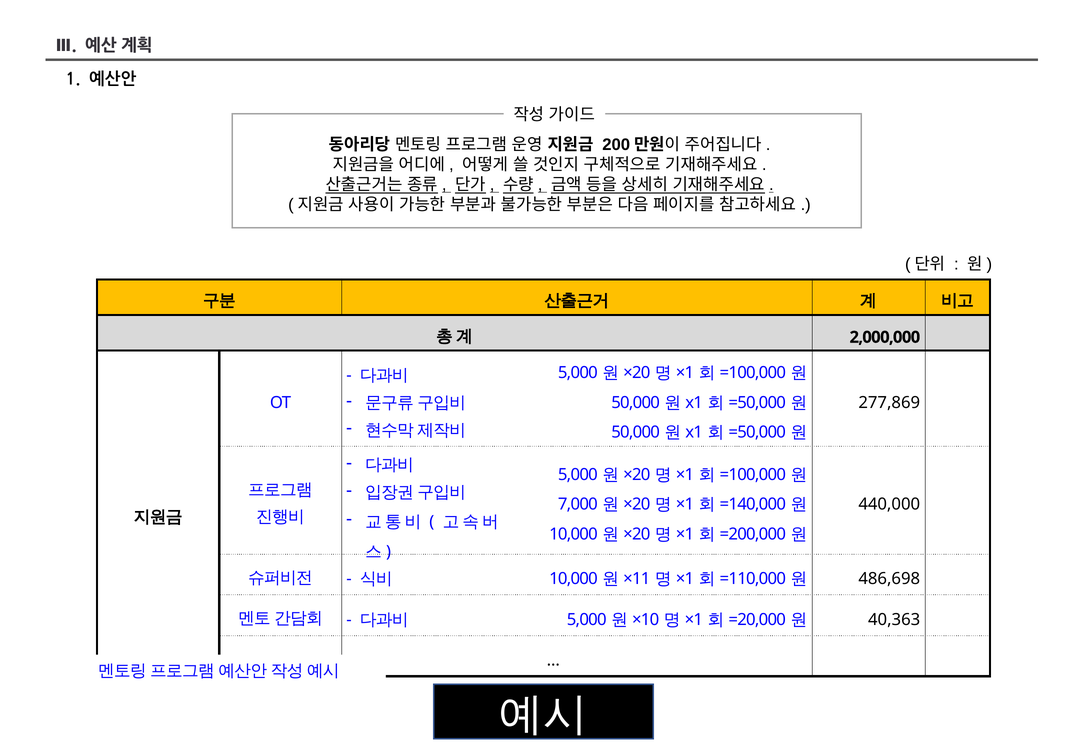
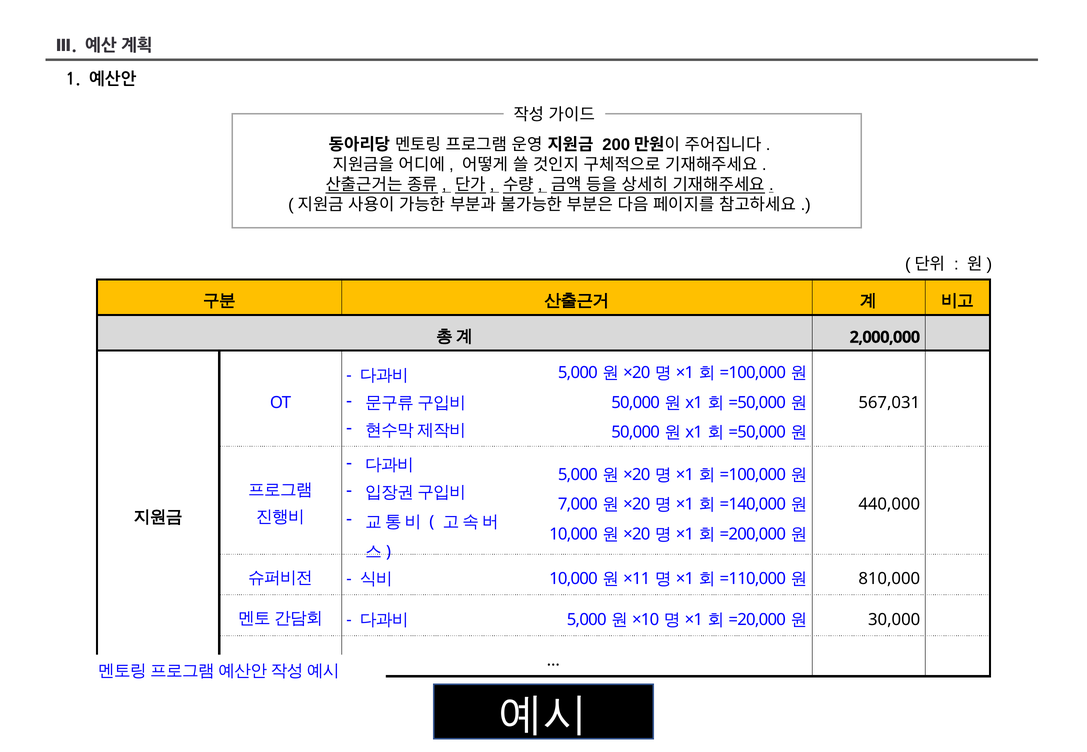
277,869: 277,869 -> 567,031
486,698: 486,698 -> 810,000
40,363: 40,363 -> 30,000
